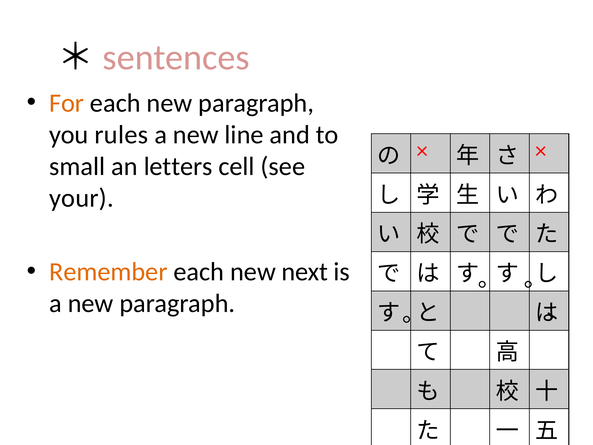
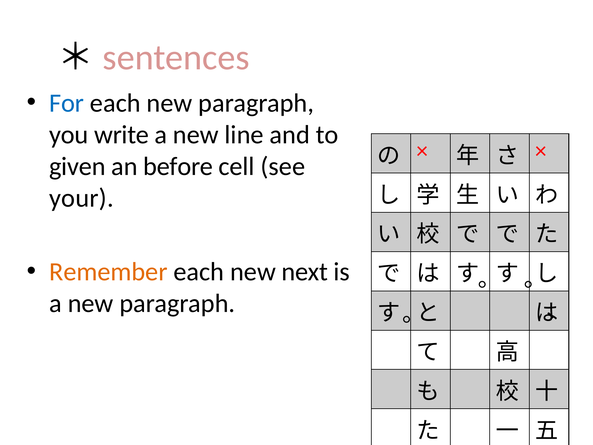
For colour: orange -> blue
rules: rules -> write
small: small -> given
letters: letters -> before
